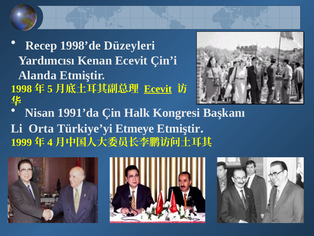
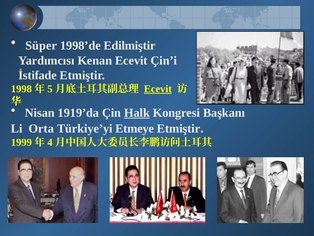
Recep: Recep -> Süper
Düzeyleri: Düzeyleri -> Edilmiştir
Alanda: Alanda -> İstifade
1991’da: 1991’da -> 1919’da
Halk underline: none -> present
